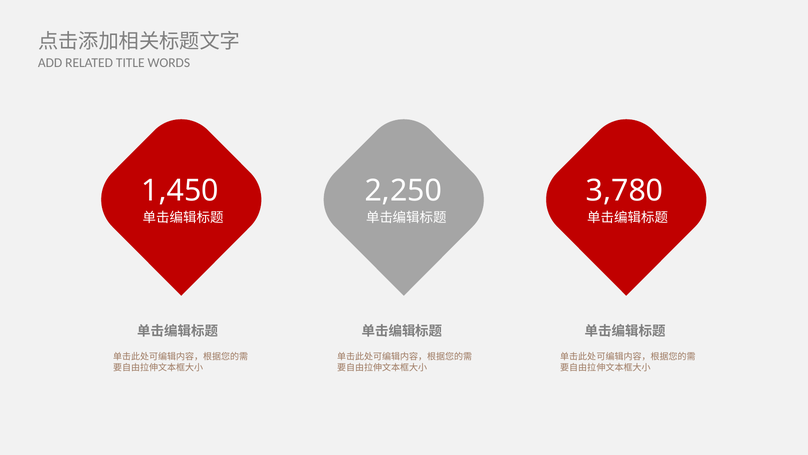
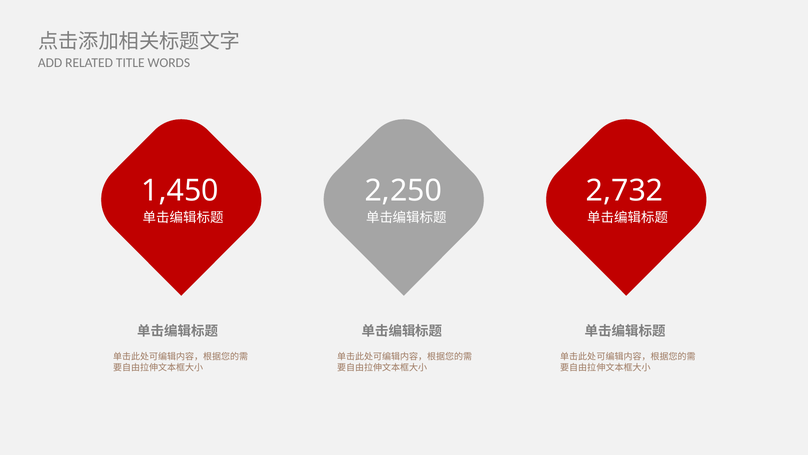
3,780: 3,780 -> 2,732
